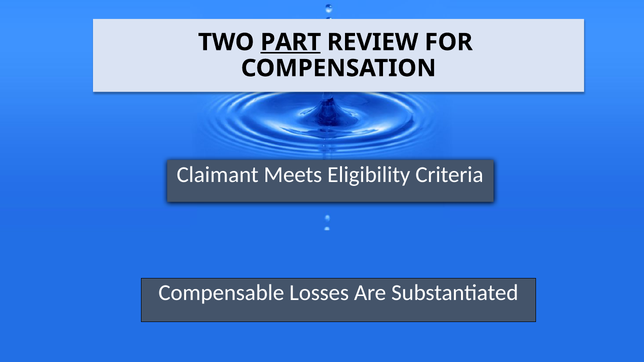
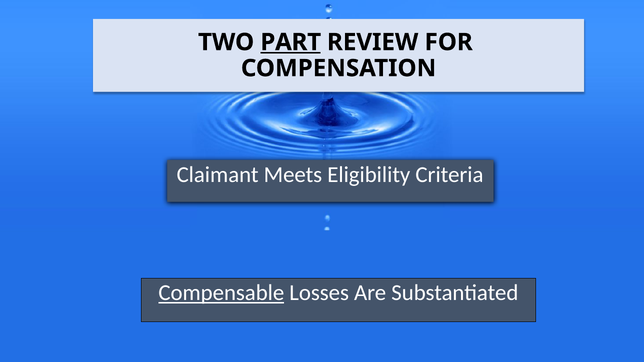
Compensable underline: none -> present
